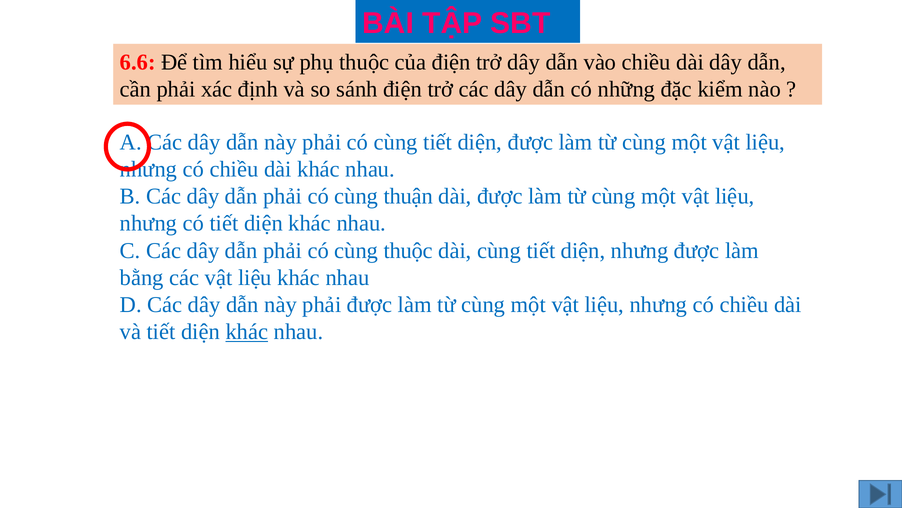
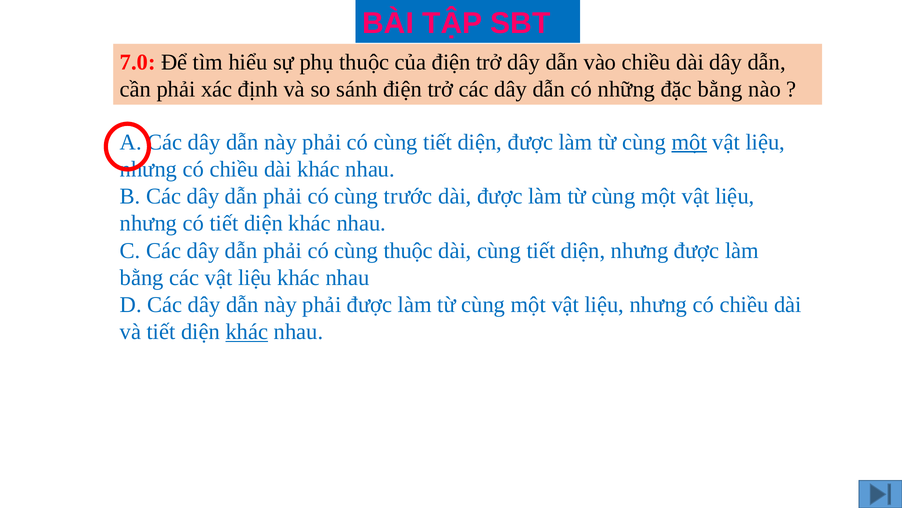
6.6: 6.6 -> 7.0
đặc kiểm: kiểm -> bằng
một at (689, 142) underline: none -> present
thuận: thuận -> trước
